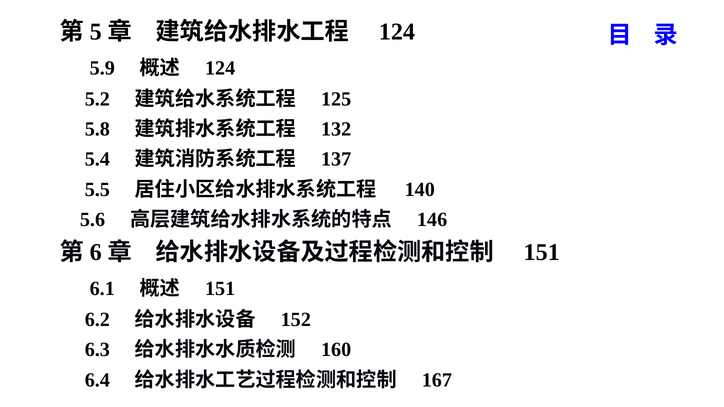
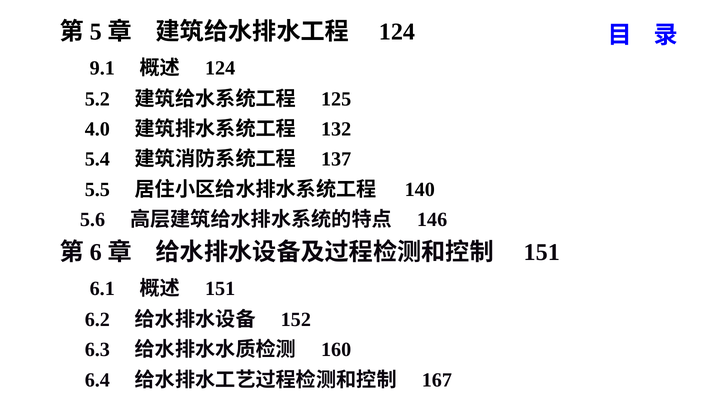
5.9: 5.9 -> 9.1
5.8: 5.8 -> 4.0
